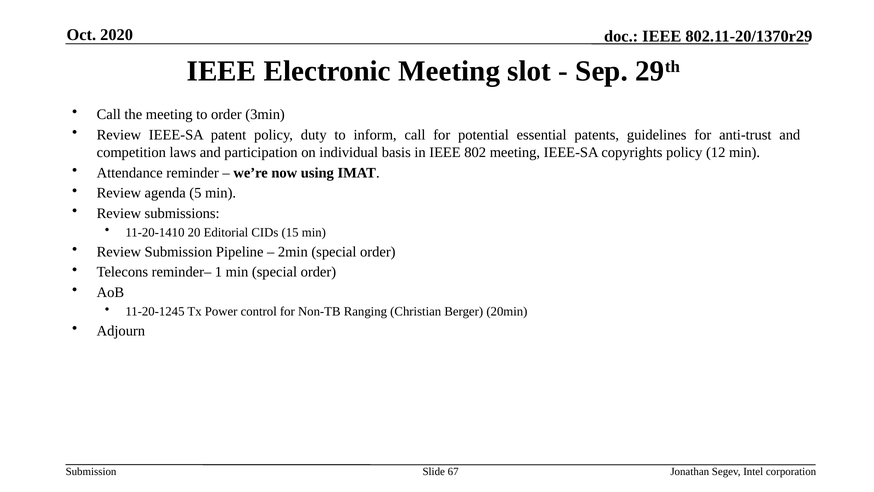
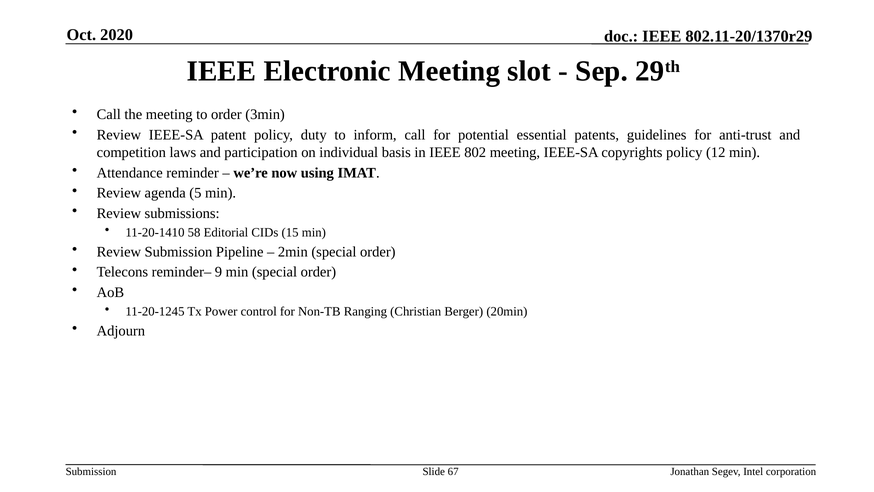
20: 20 -> 58
1: 1 -> 9
